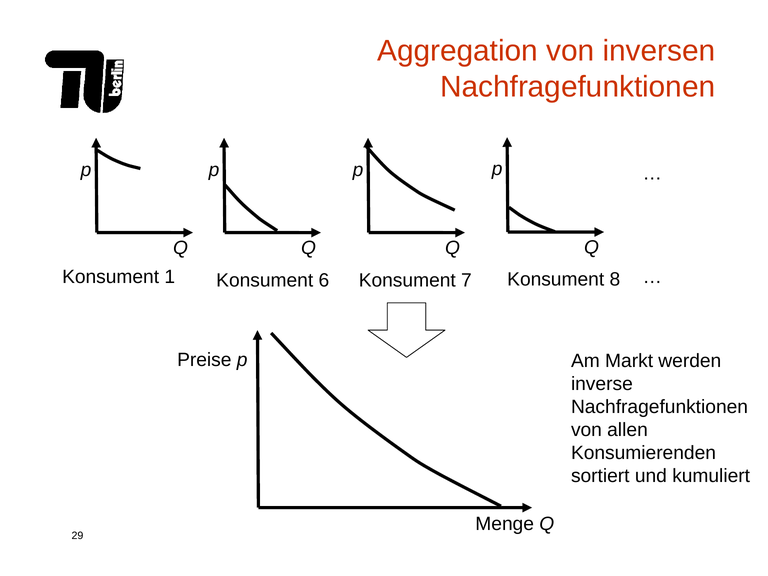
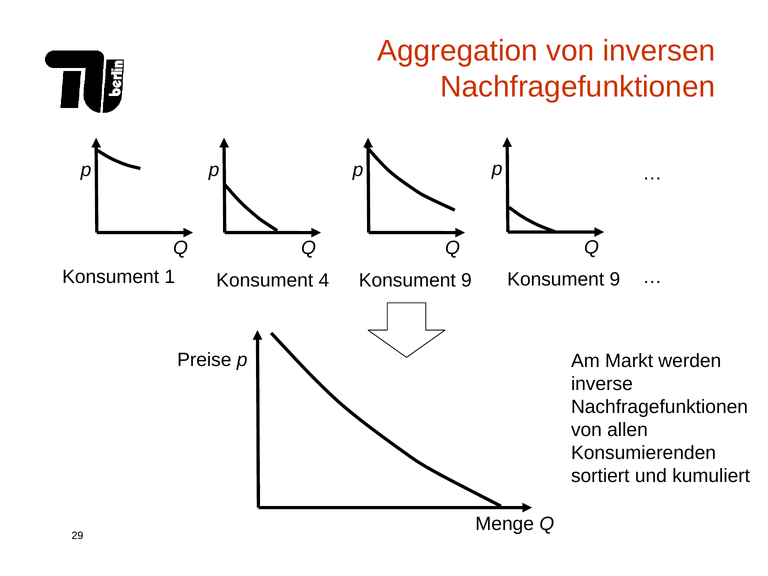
6: 6 -> 4
7 at (466, 280): 7 -> 9
8 at (615, 279): 8 -> 9
